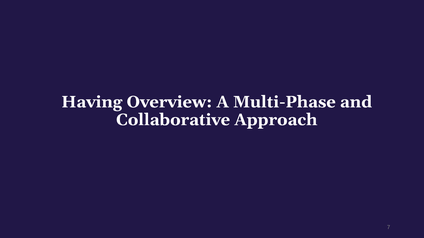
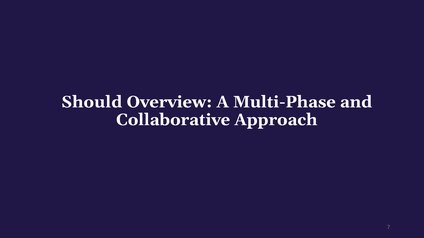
Having: Having -> Should
